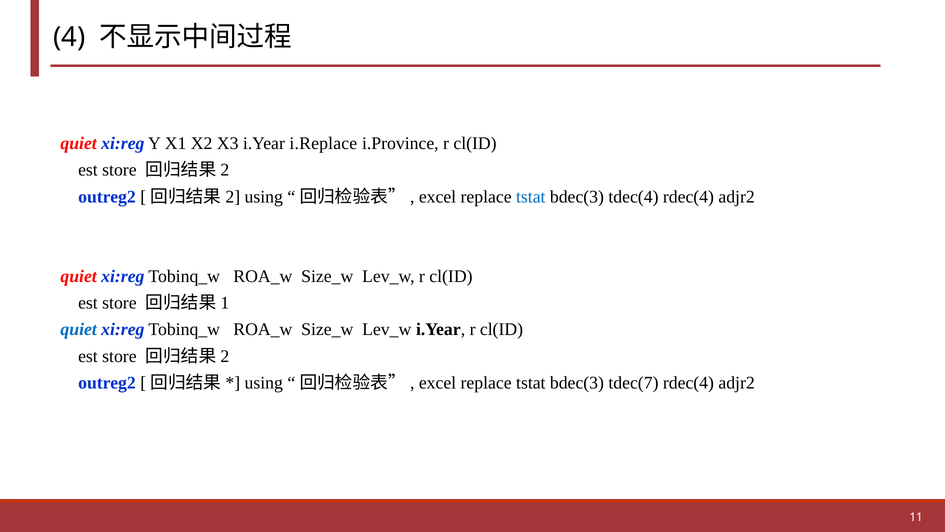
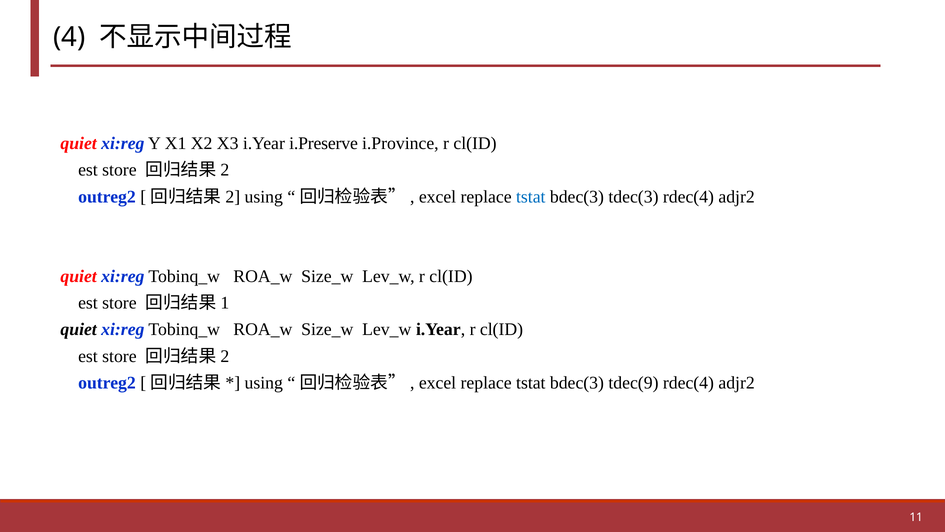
i.Replace: i.Replace -> i.Preserve
tdec(4: tdec(4 -> tdec(3
quiet at (79, 329) colour: blue -> black
tdec(7: tdec(7 -> tdec(9
